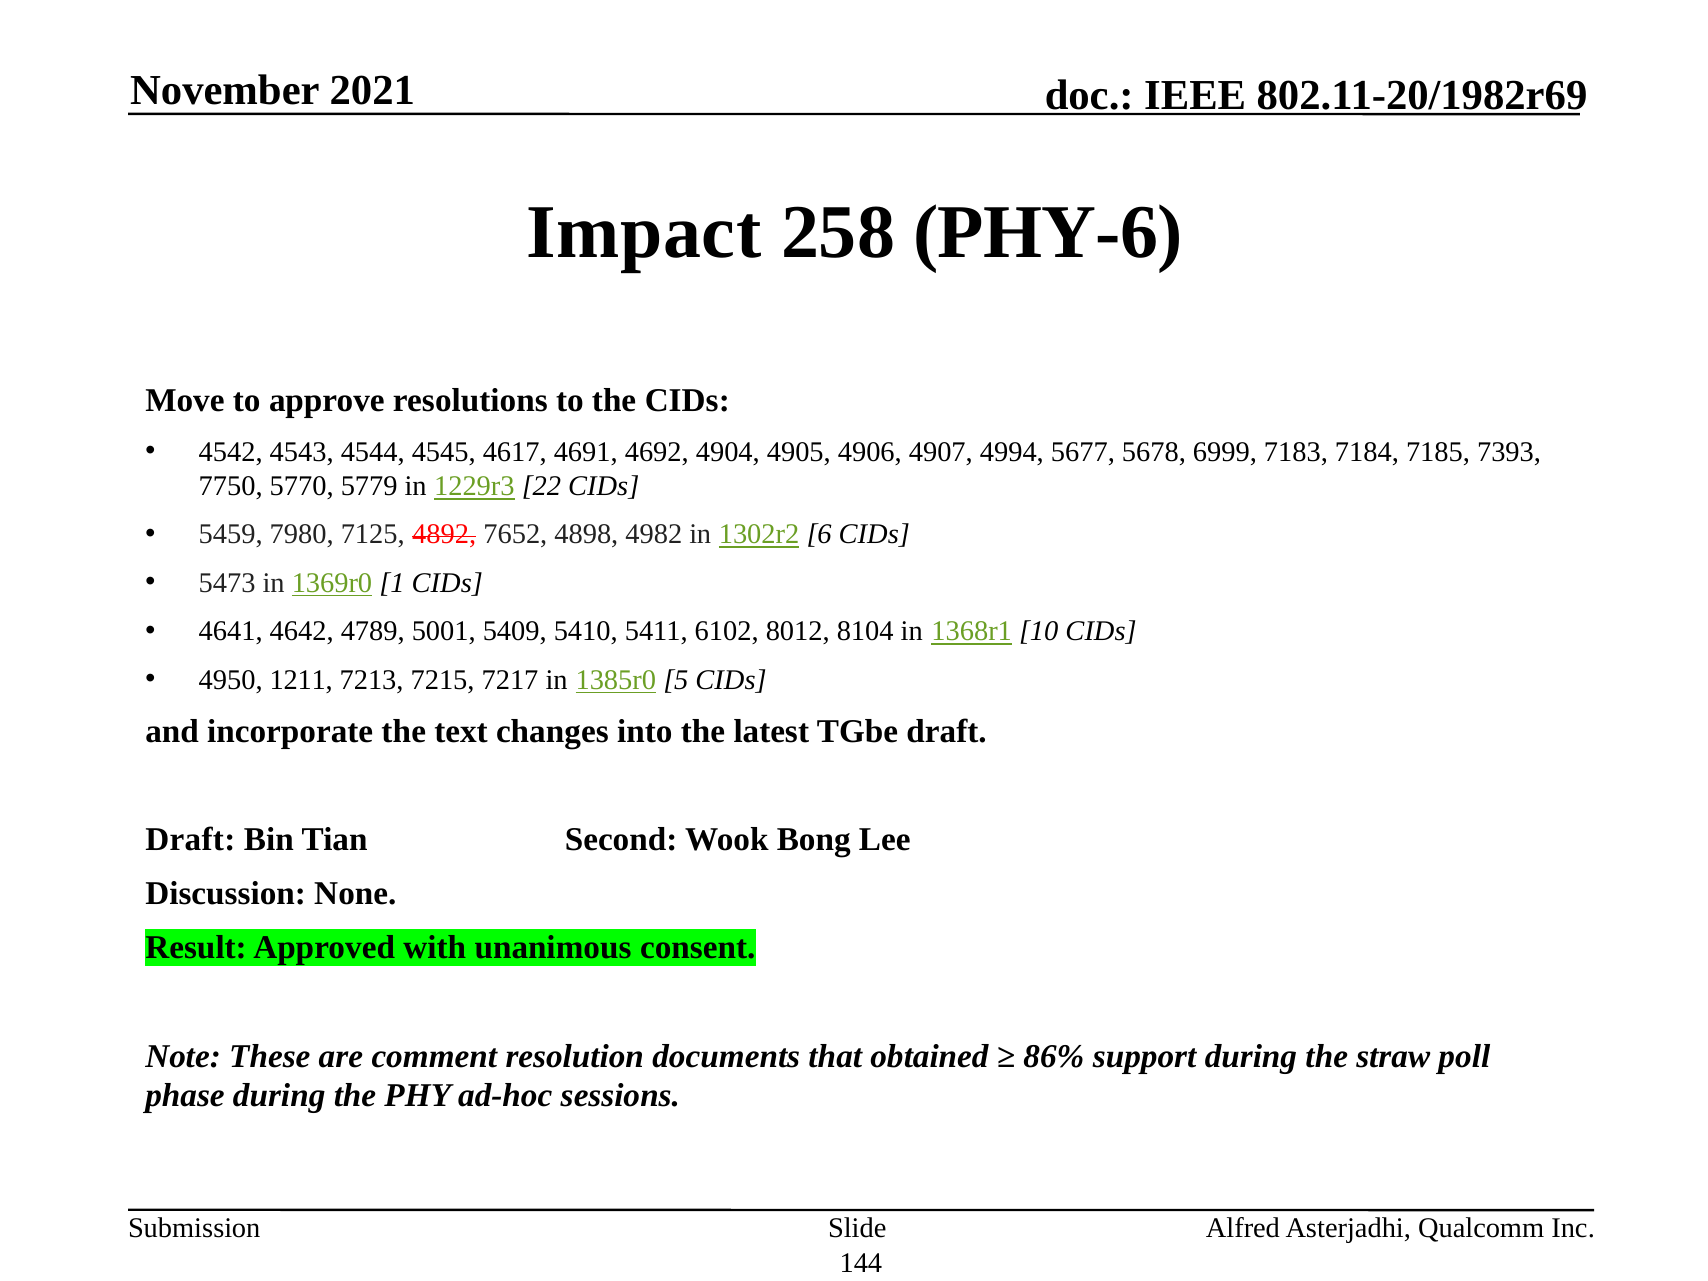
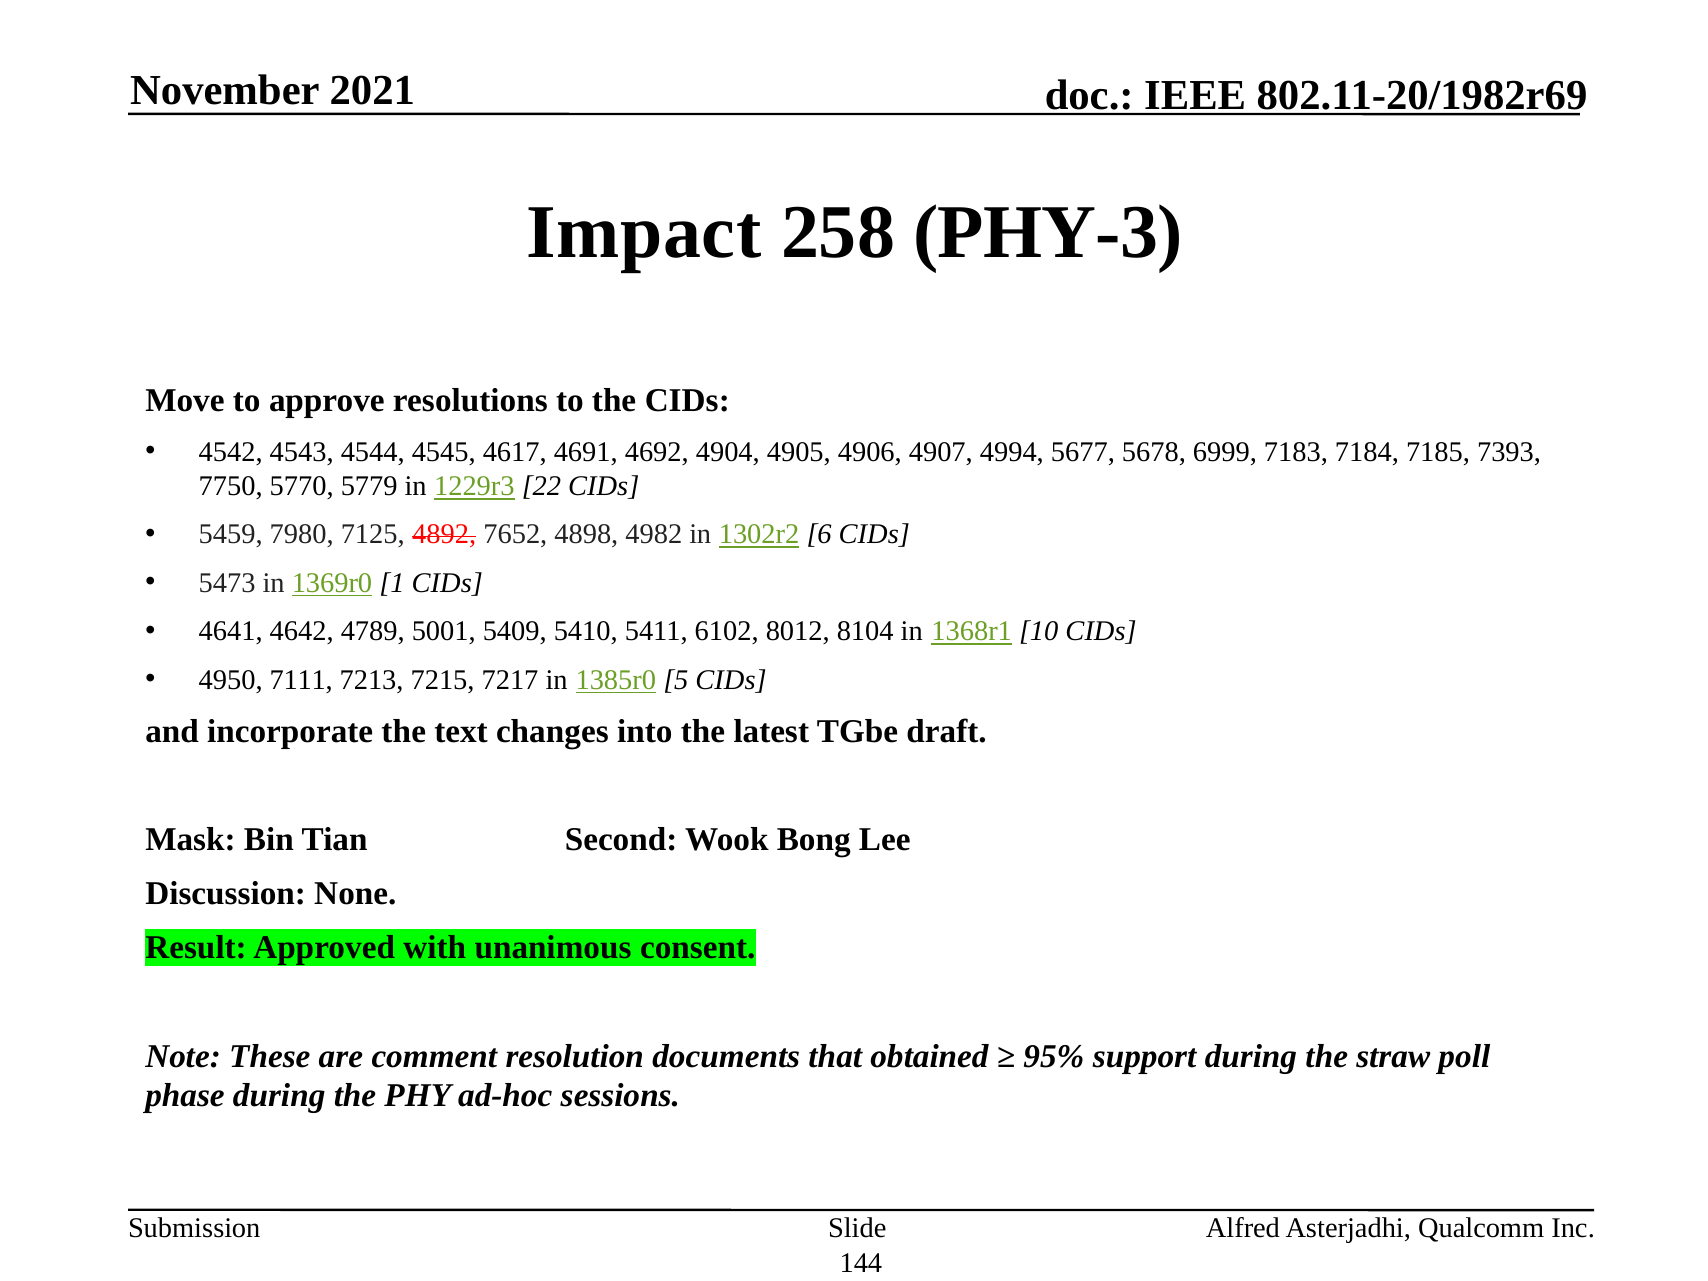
PHY-6: PHY-6 -> PHY-3
1211: 1211 -> 7111
Draft at (190, 840): Draft -> Mask
86%: 86% -> 95%
